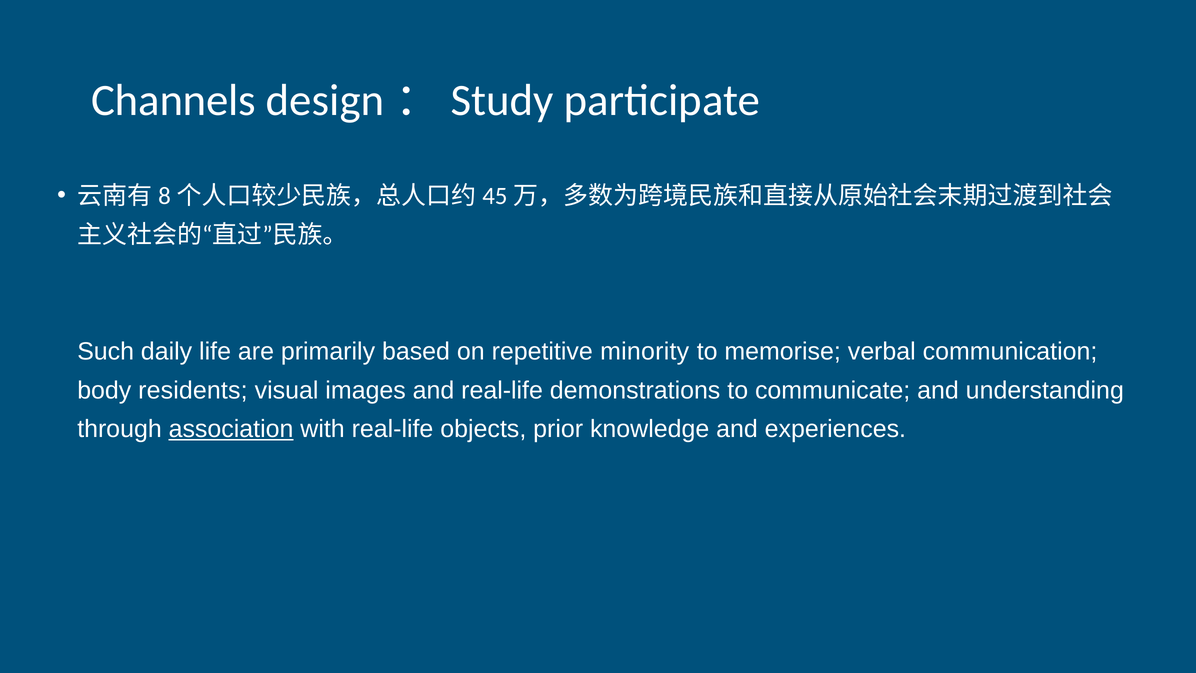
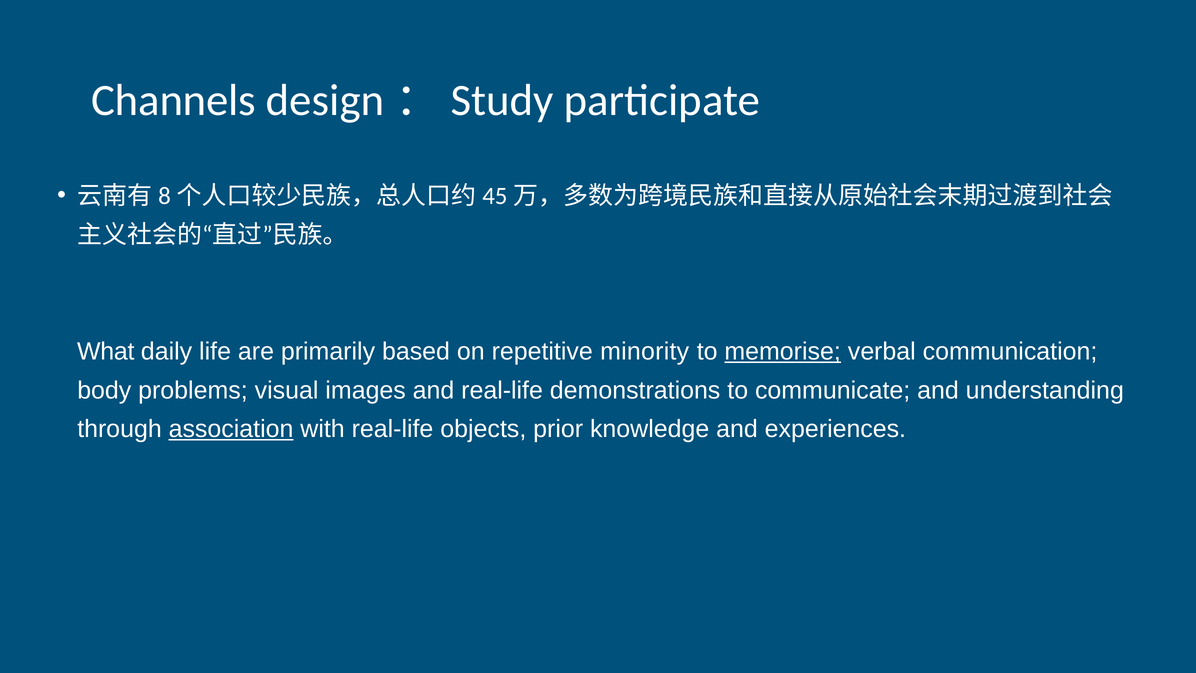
Such: Such -> What
memorise underline: none -> present
residents: residents -> problems
